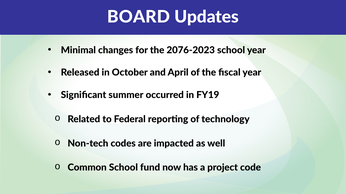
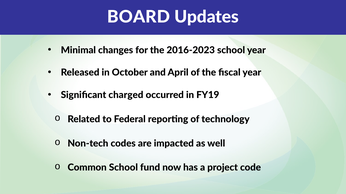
2076-2023: 2076-2023 -> 2016-2023
summer: summer -> charged
